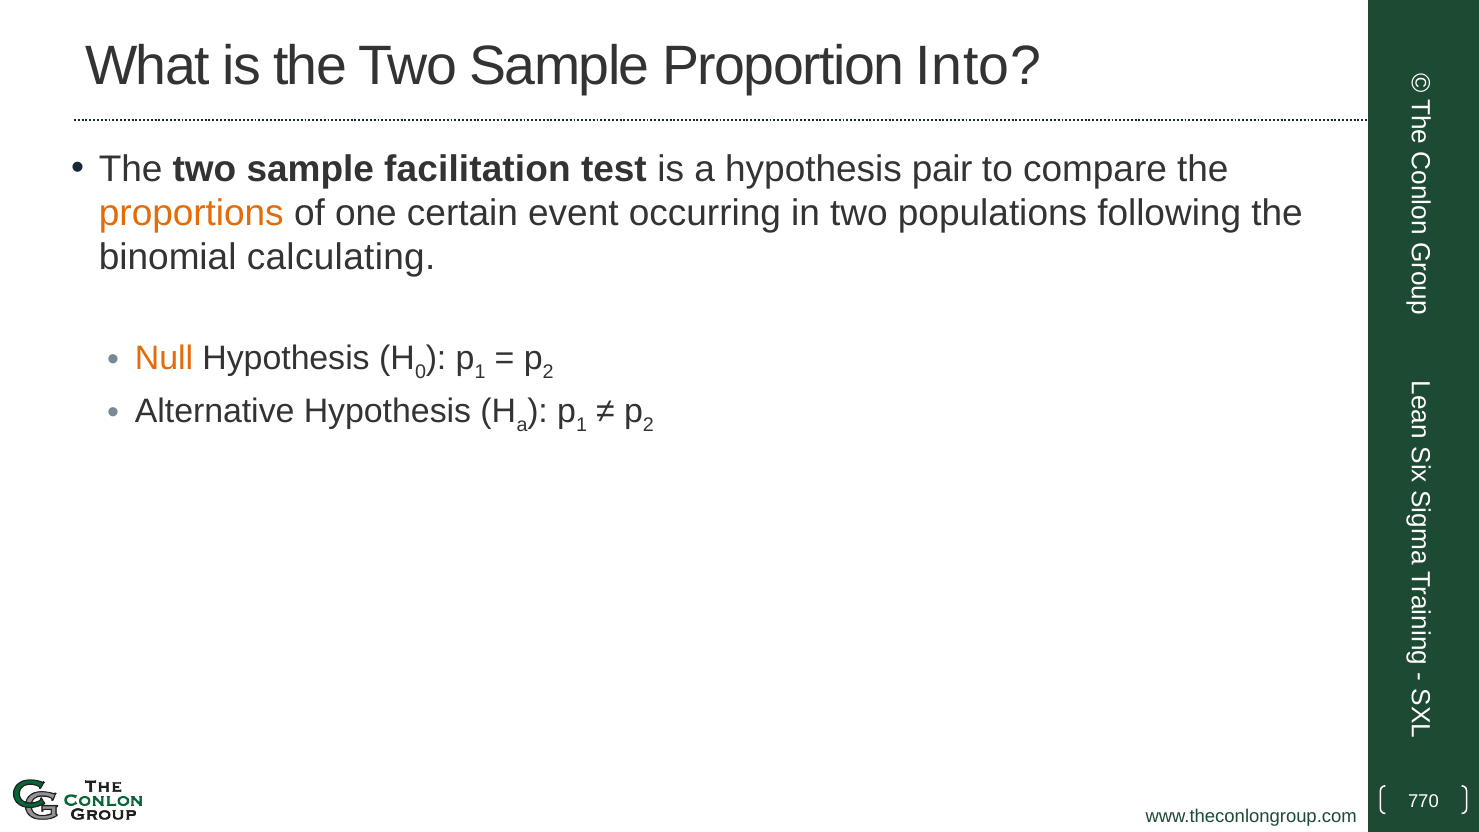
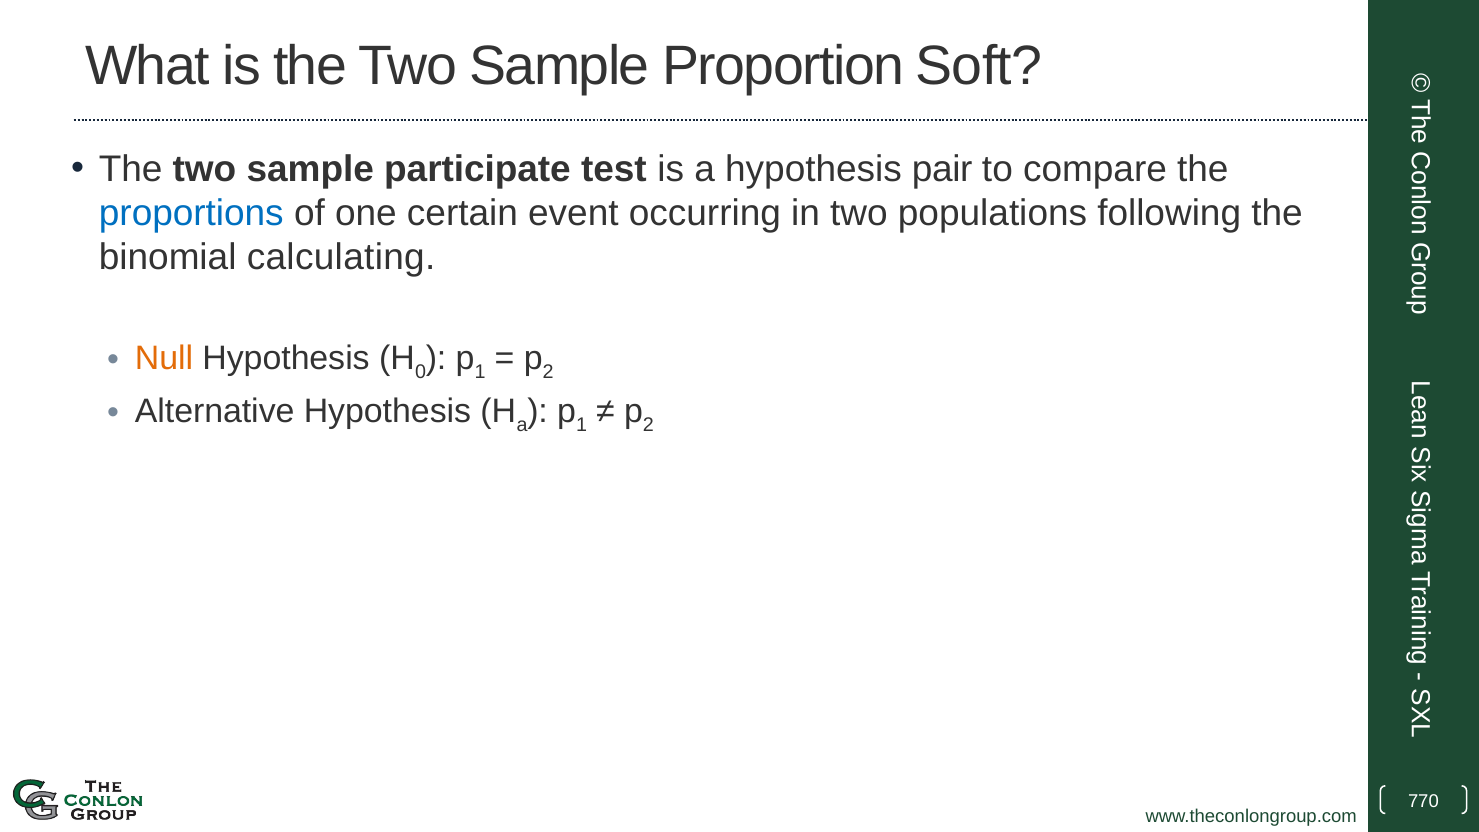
Into: Into -> Soft
facilitation: facilitation -> participate
proportions colour: orange -> blue
